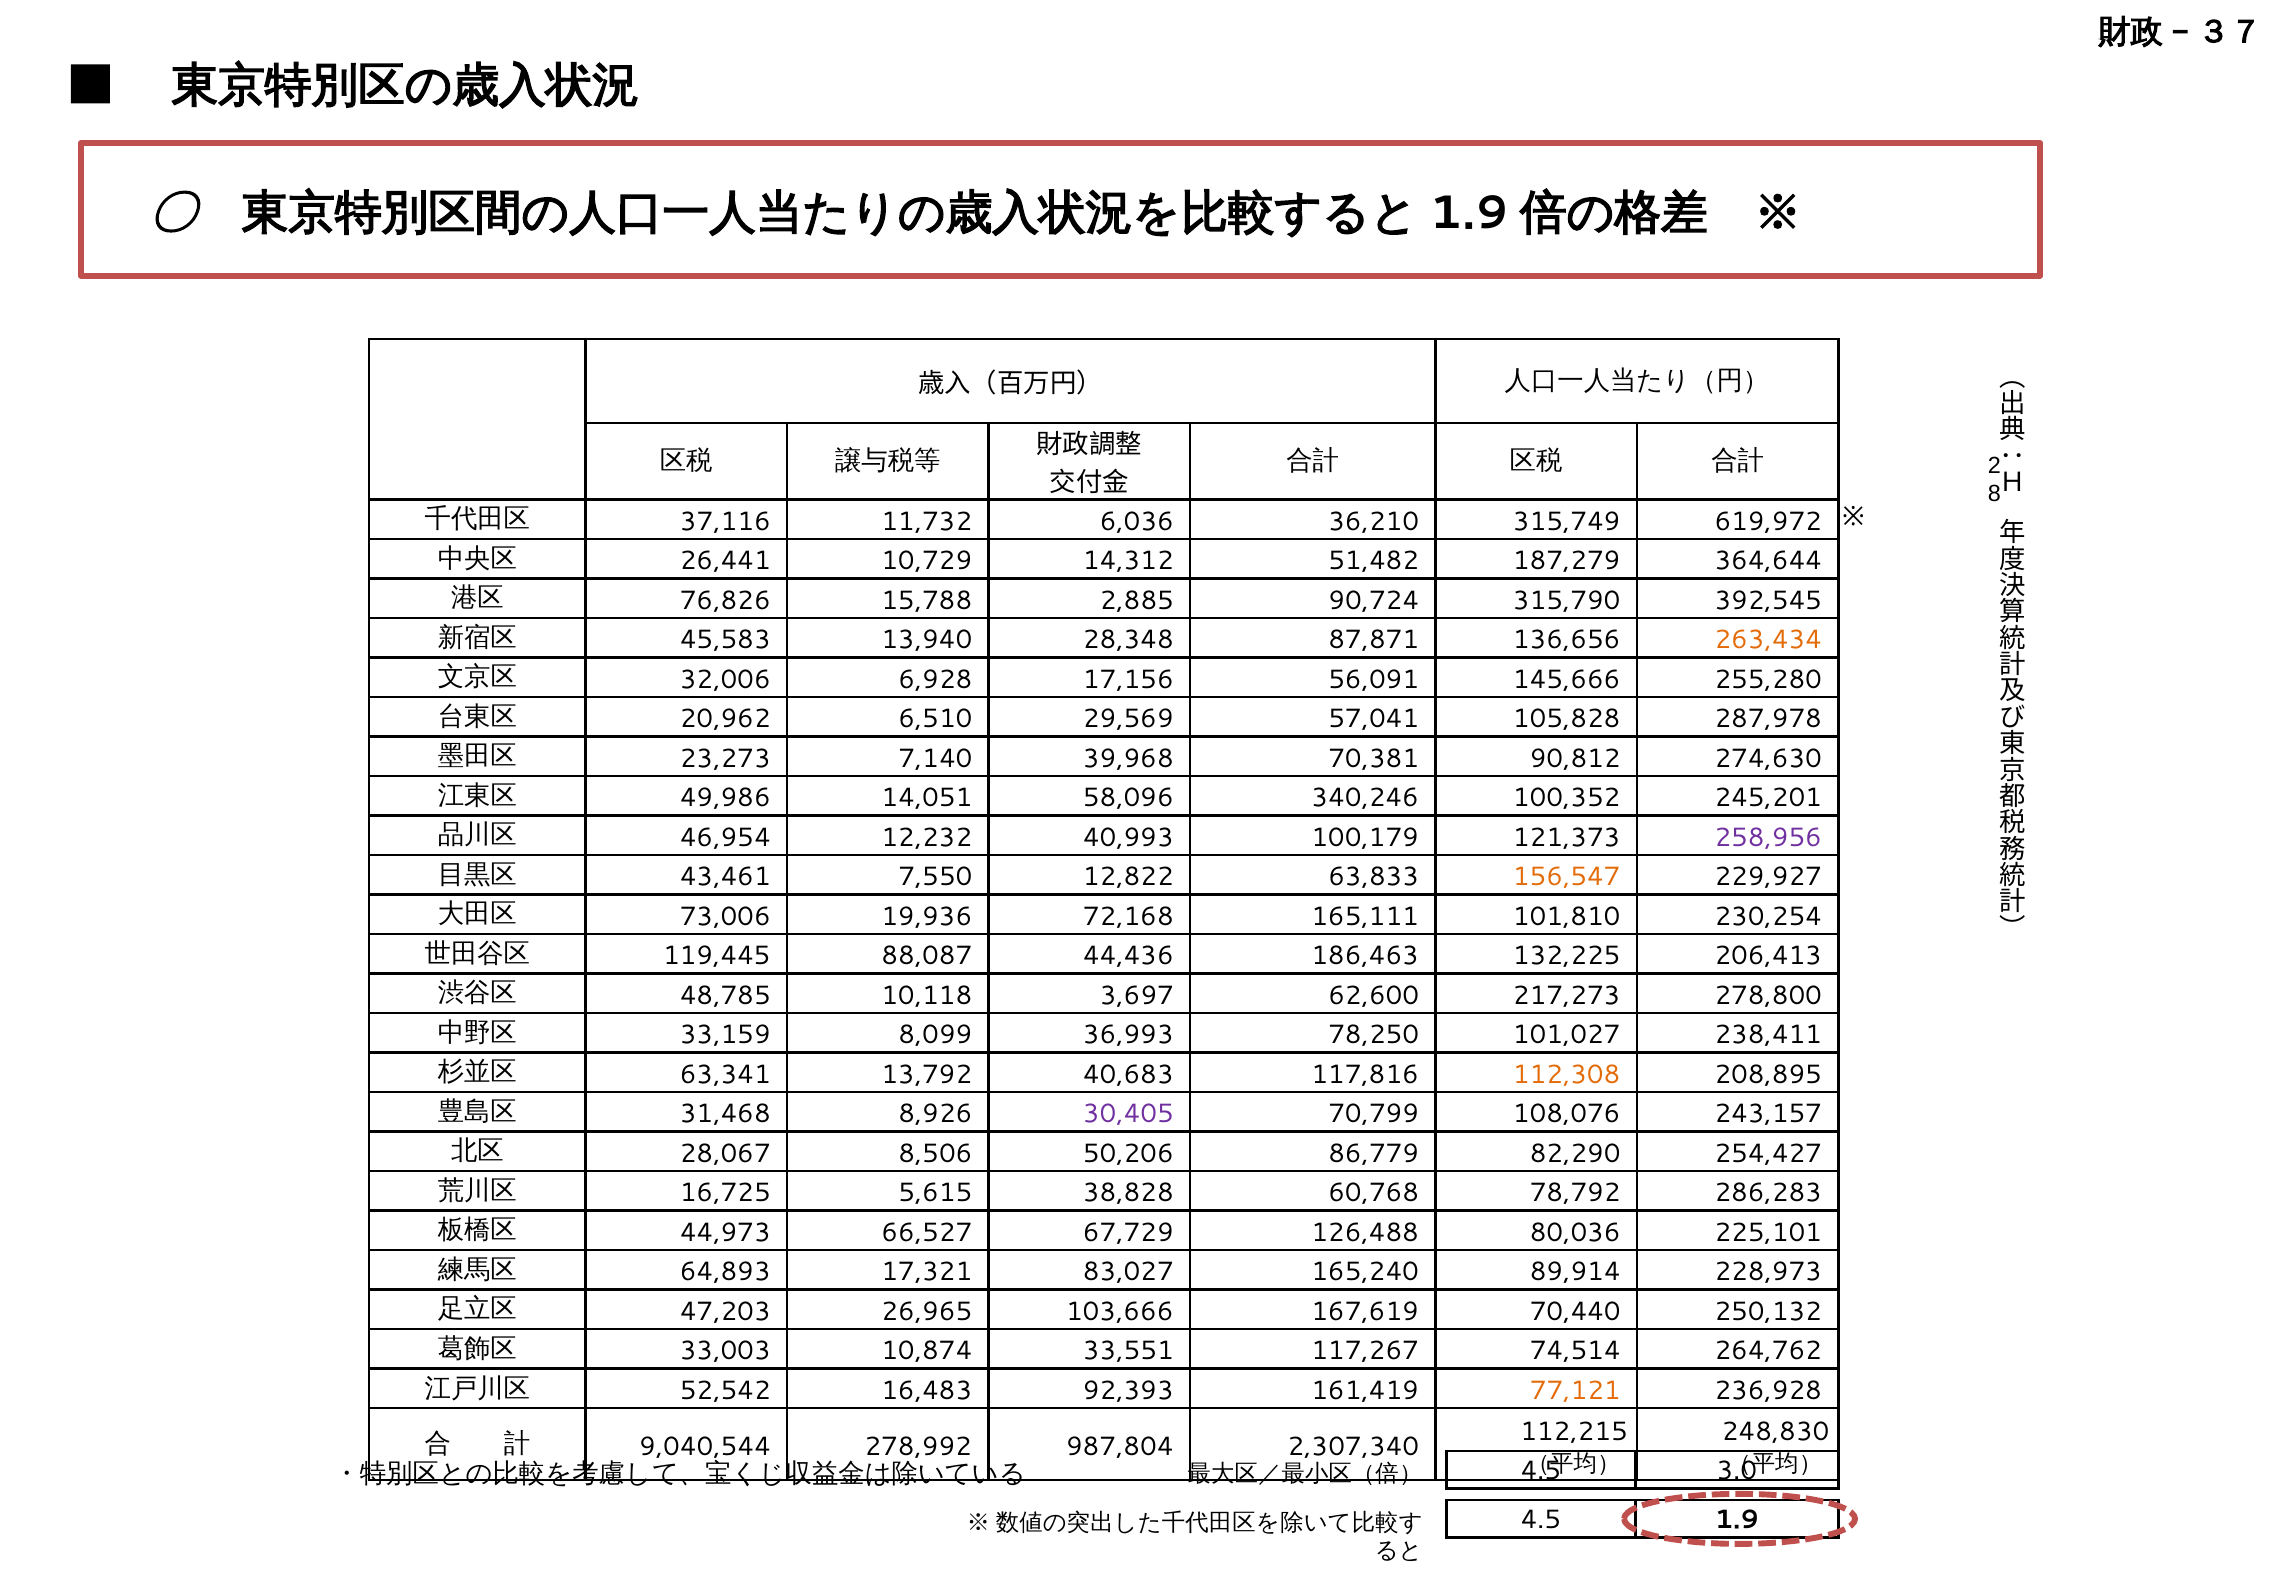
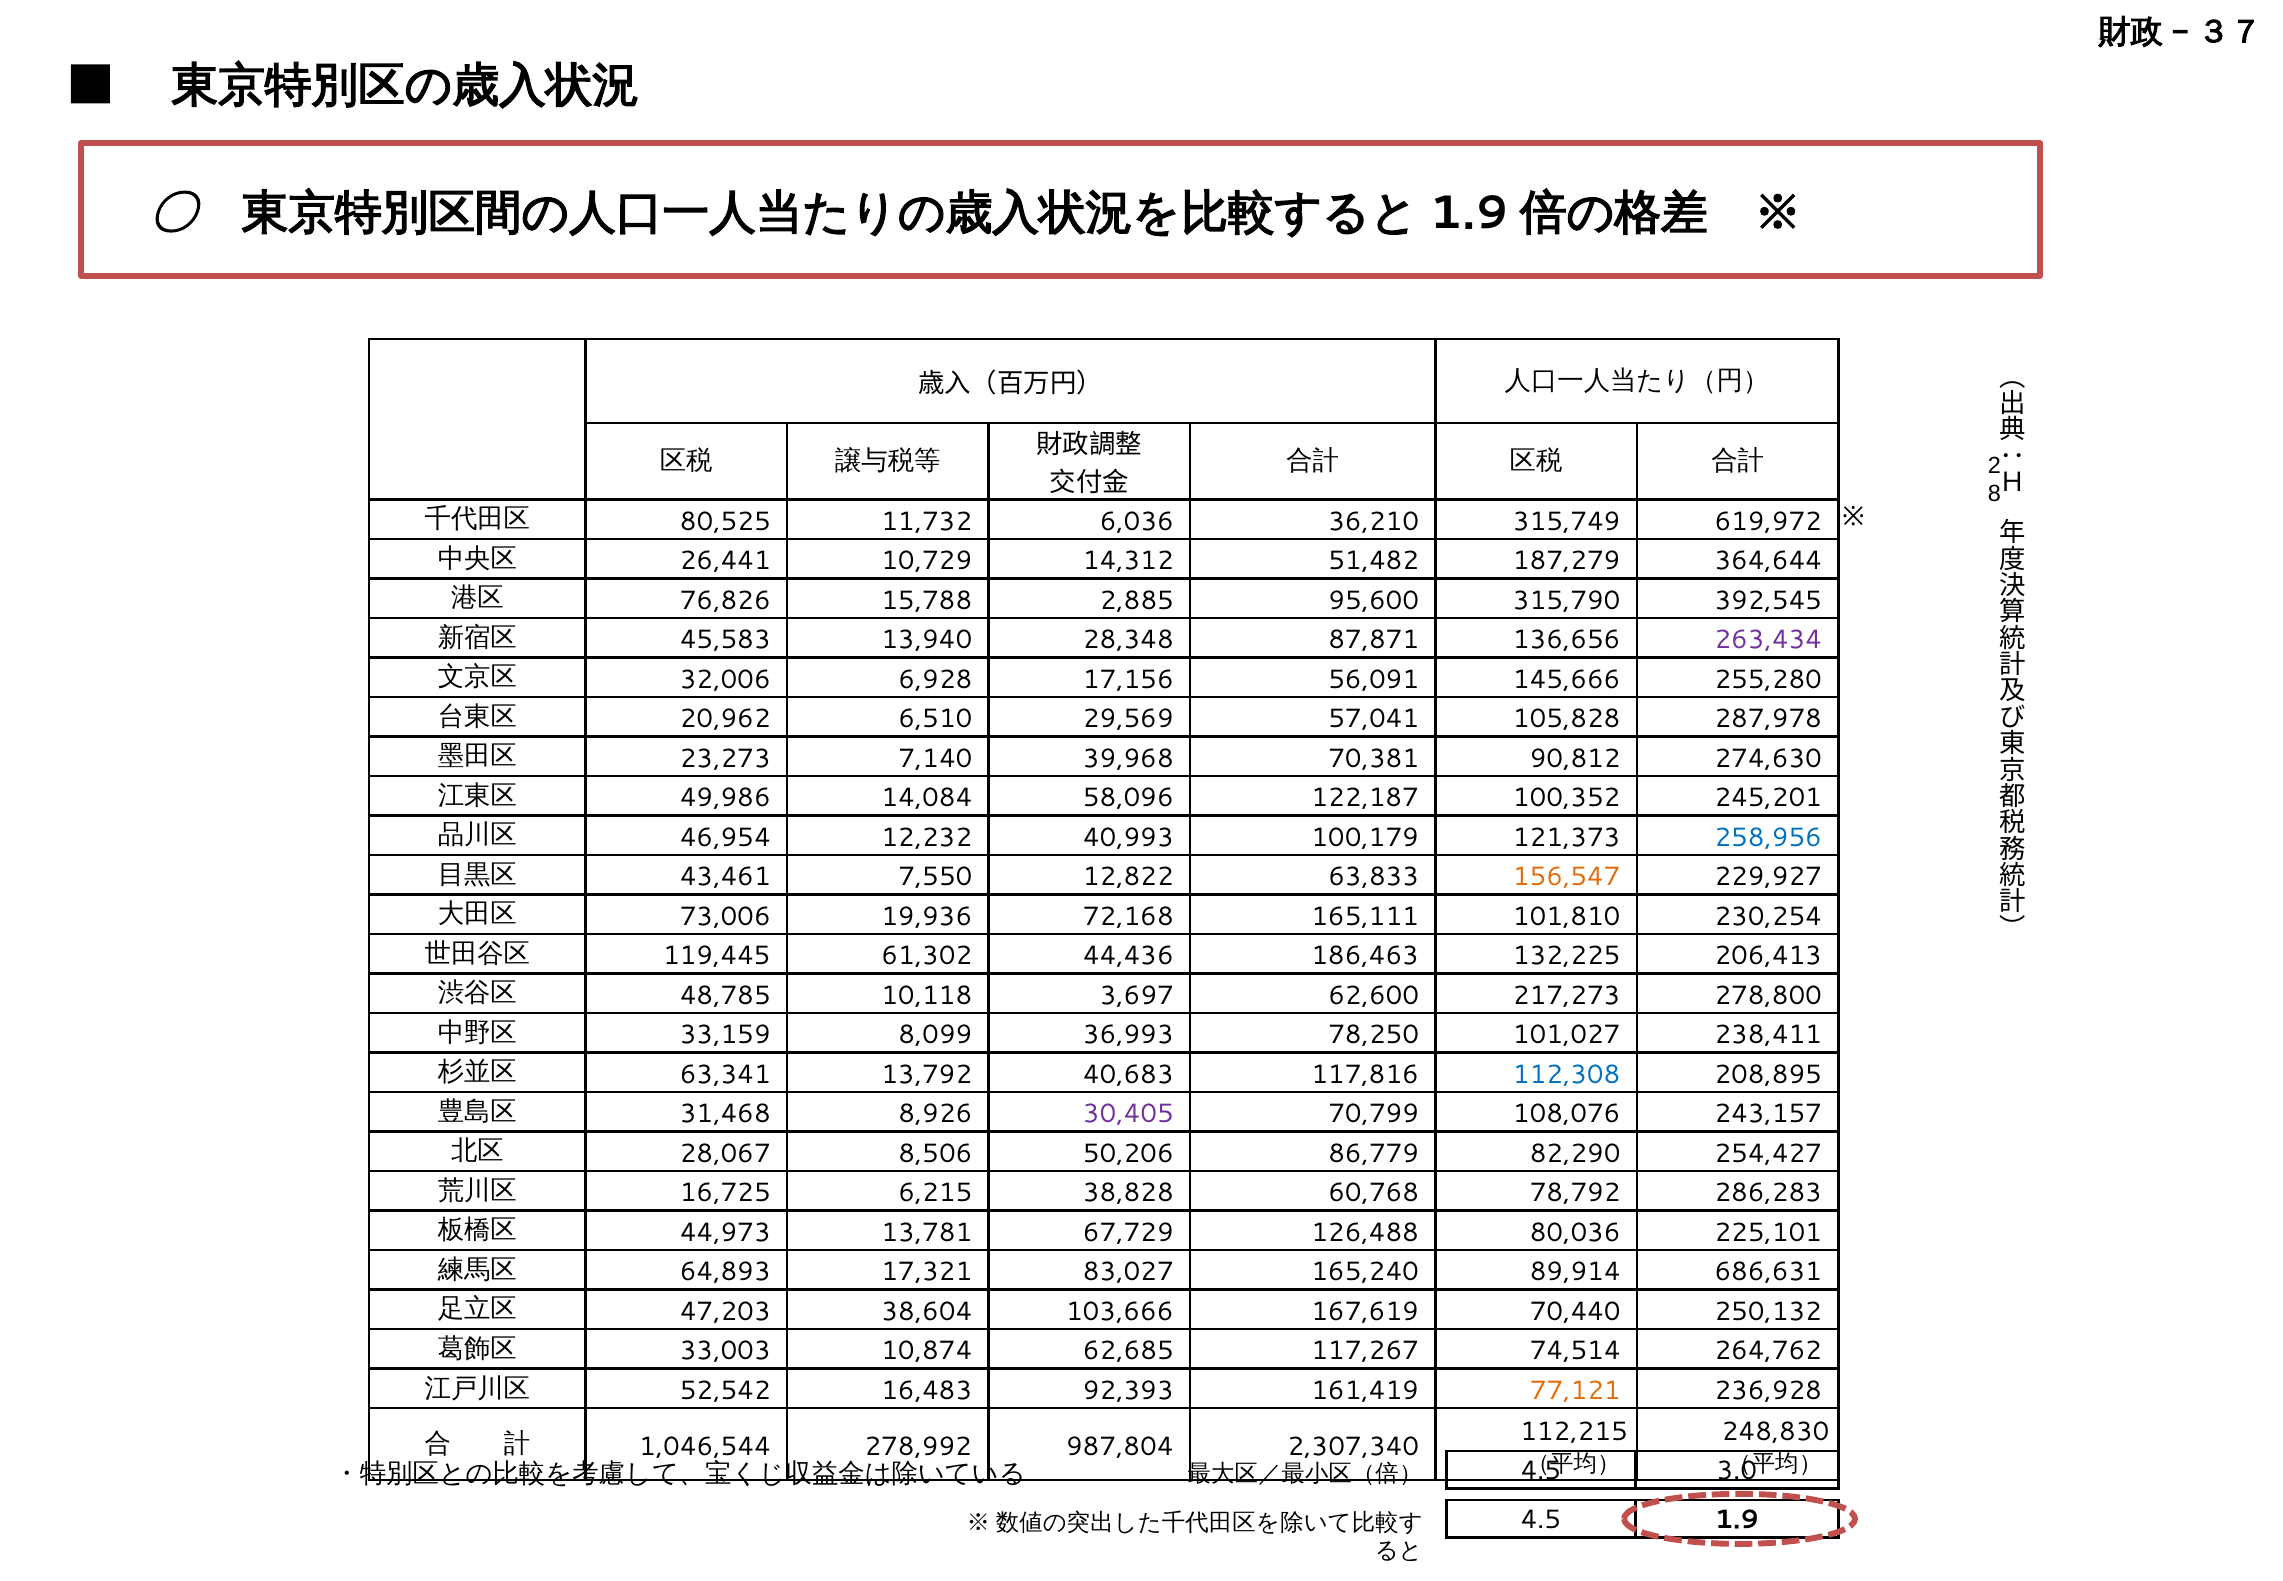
37,116: 37,116 -> 80,525
90,724: 90,724 -> 95,600
263,434 colour: orange -> purple
14,051: 14,051 -> 14,084
340,246: 340,246 -> 122,187
258,956 colour: purple -> blue
88,087: 88,087 -> 61,302
112,308 colour: orange -> blue
5,615: 5,615 -> 6,215
66,527: 66,527 -> 13,781
228,973: 228,973 -> 686,631
26,965: 26,965 -> 38,604
33,551: 33,551 -> 62,685
9,040,544: 9,040,544 -> 1,046,544
